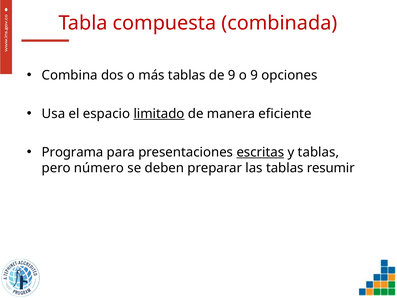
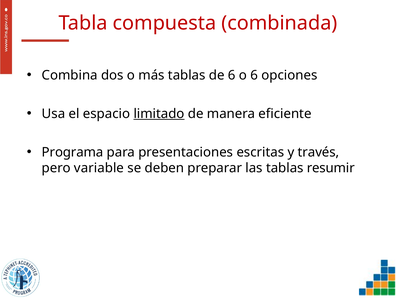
de 9: 9 -> 6
o 9: 9 -> 6
escritas underline: present -> none
y tablas: tablas -> través
número: número -> variable
